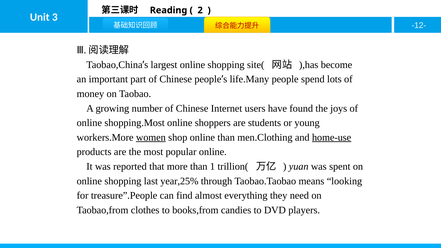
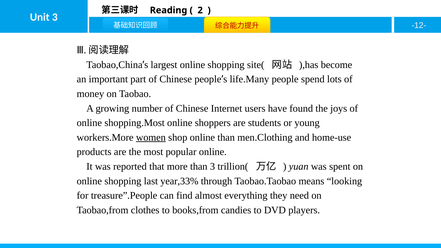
home-use underline: present -> none
than 1: 1 -> 3
year,25%: year,25% -> year,33%
